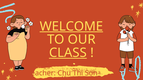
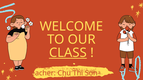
WELCOME underline: present -> none
